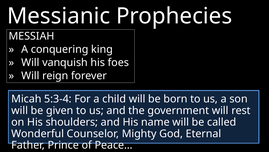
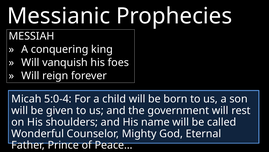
5:3-4: 5:3-4 -> 5:0-4
